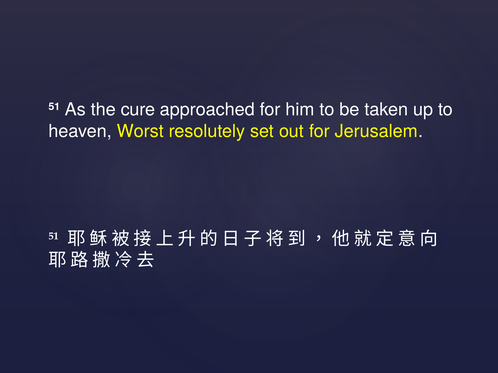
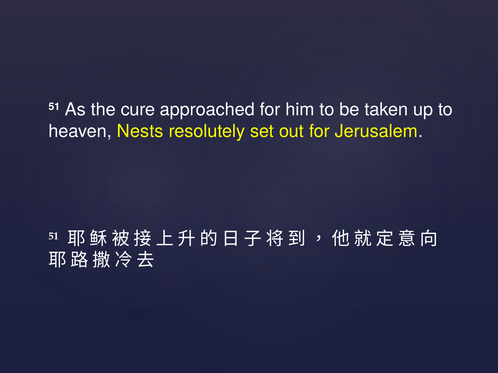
Worst: Worst -> Nests
